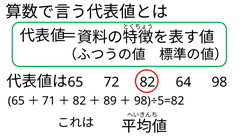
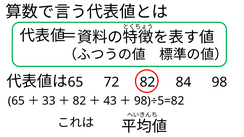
64: 64 -> 84
71: 71 -> 33
89: 89 -> 43
